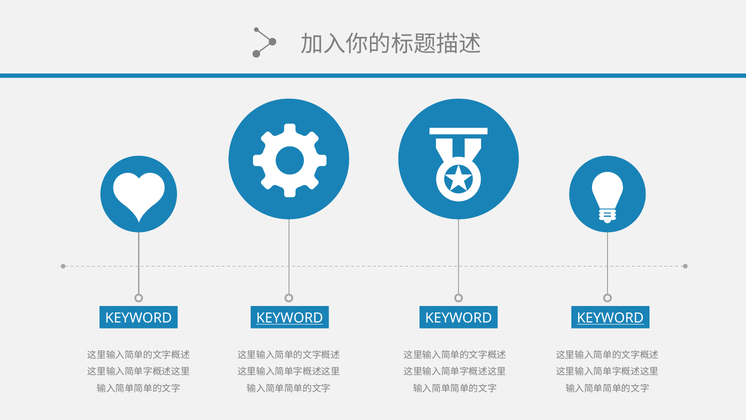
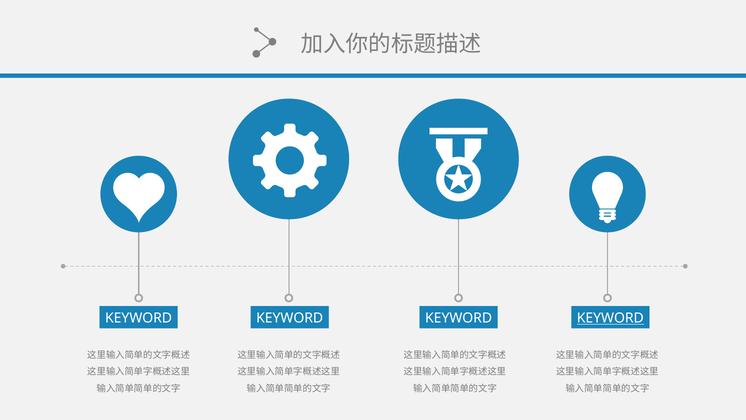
KEYWORD at (290, 318) underline: present -> none
